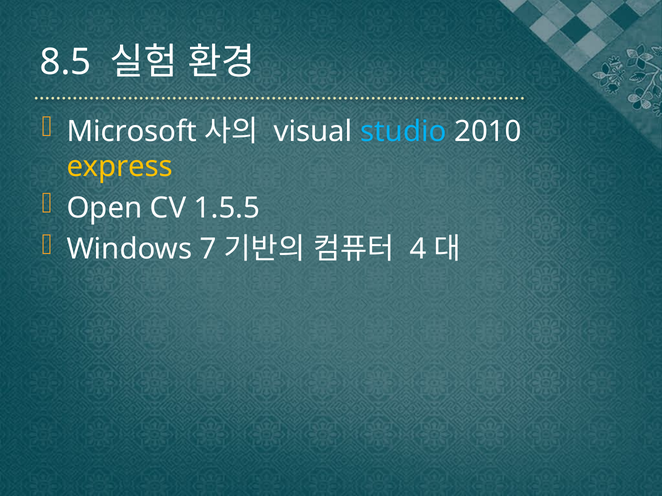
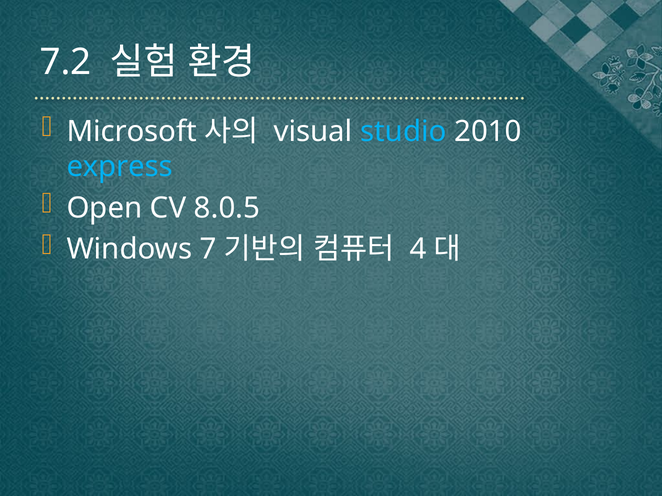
8.5: 8.5 -> 7.2
express colour: yellow -> light blue
1.5.5: 1.5.5 -> 8.0.5
